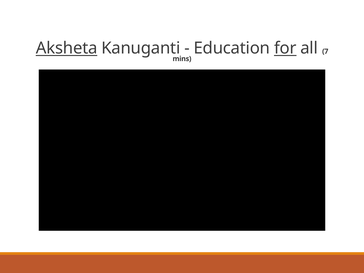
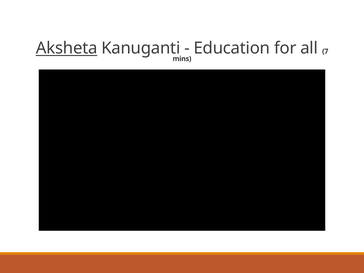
for underline: present -> none
